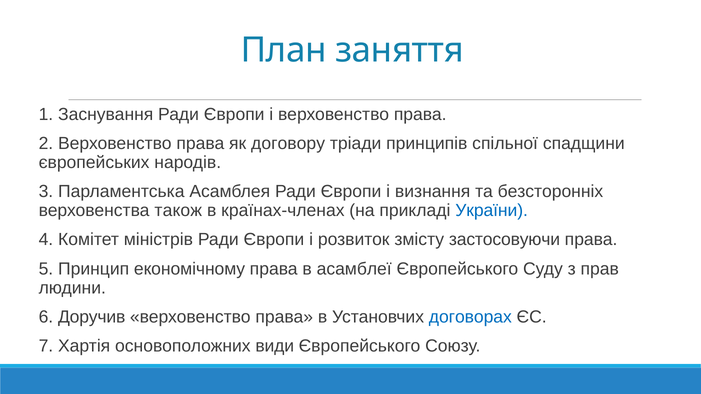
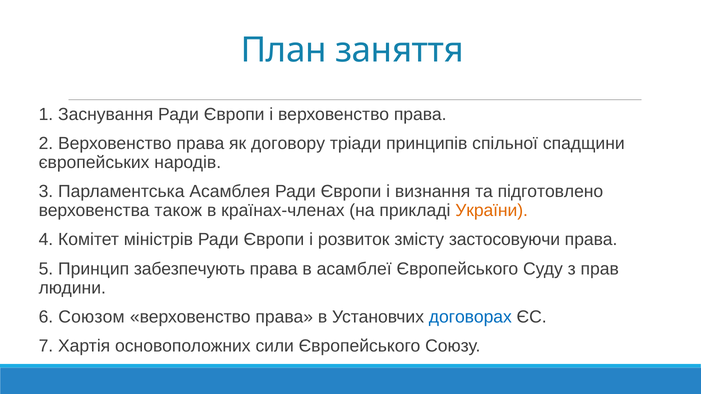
безсторонніх: безсторонніх -> підготовлено
України colour: blue -> orange
економічному: економічному -> забезпечують
Доручив: Доручив -> Союзом
види: види -> сили
